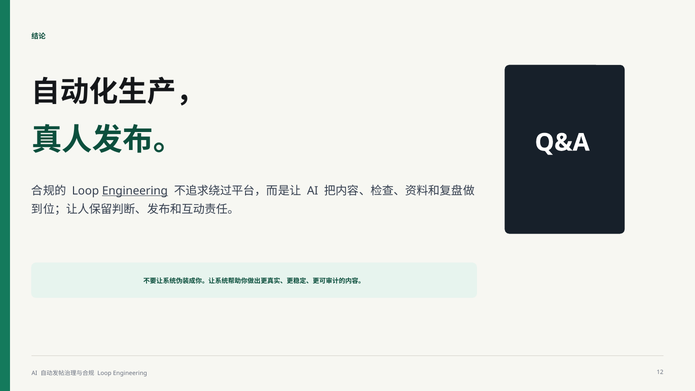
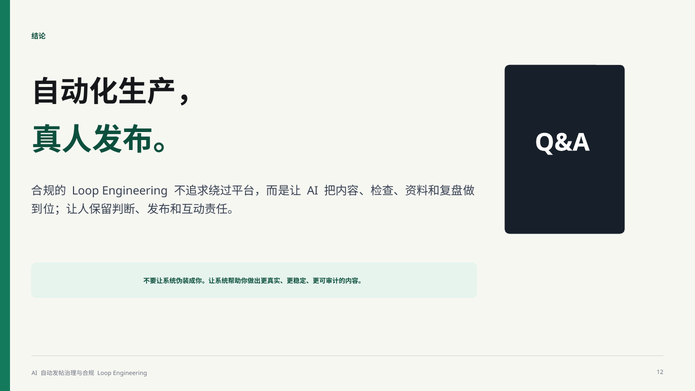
Engineering at (135, 191) underline: present -> none
